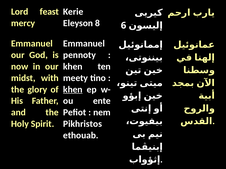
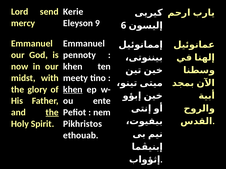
feast: feast -> send
8: 8 -> 9
the at (52, 113) underline: none -> present
